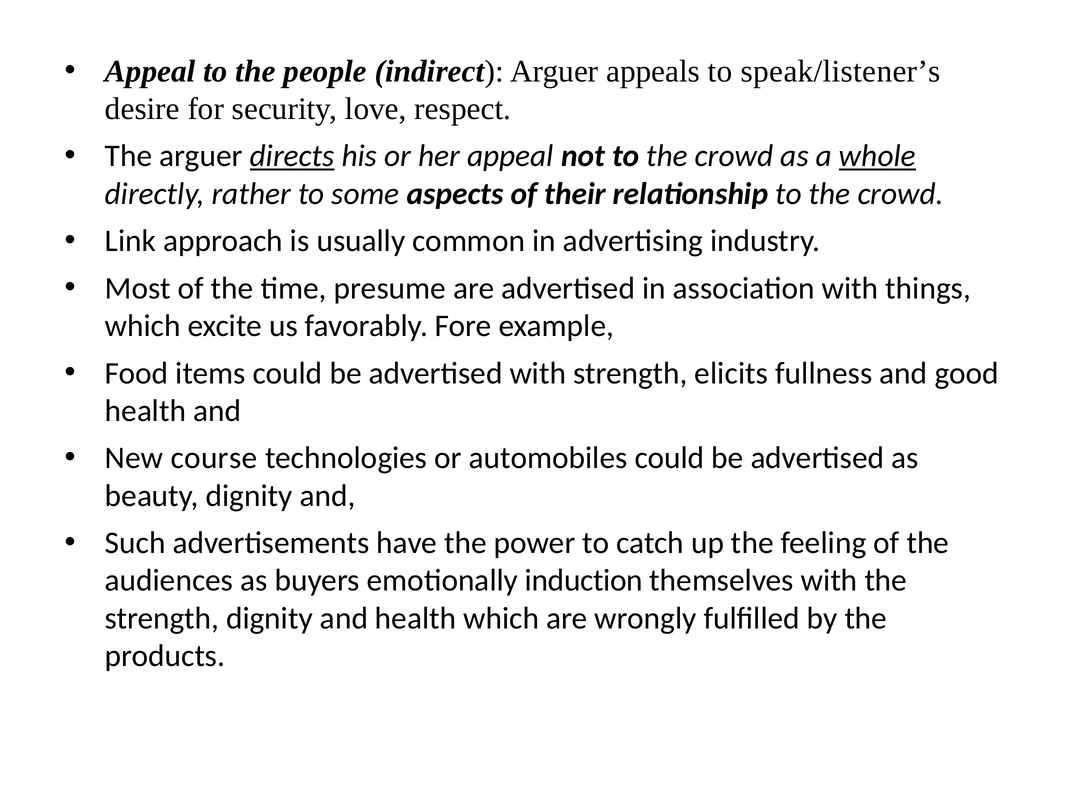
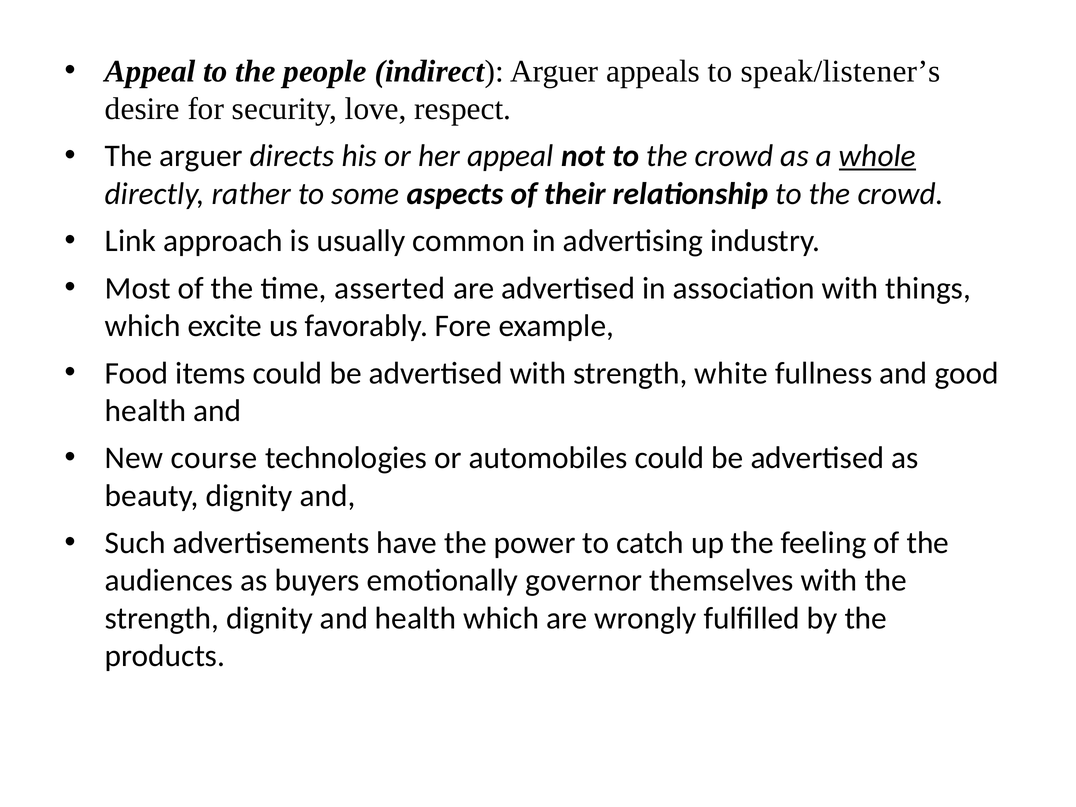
directs underline: present -> none
presume: presume -> asserted
elicits: elicits -> white
induction: induction -> governor
